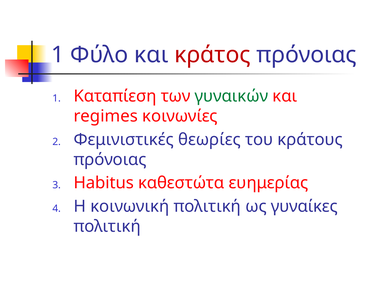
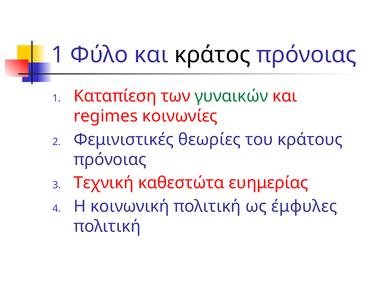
κράτος colour: red -> black
Habitus: Habitus -> Τεχνική
γυναίκες: γυναίκες -> έμφυλες
